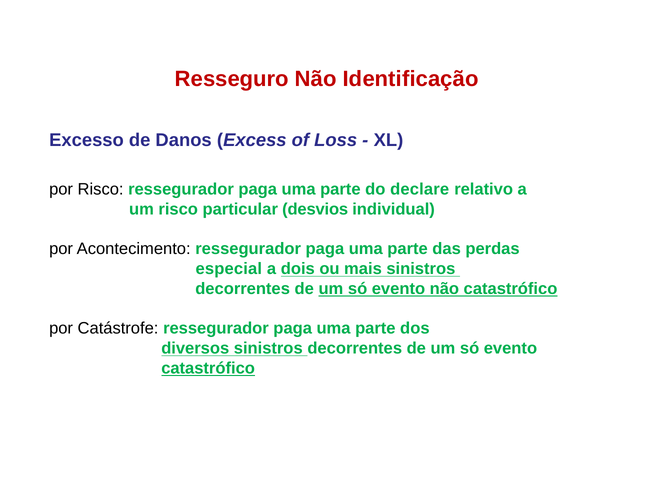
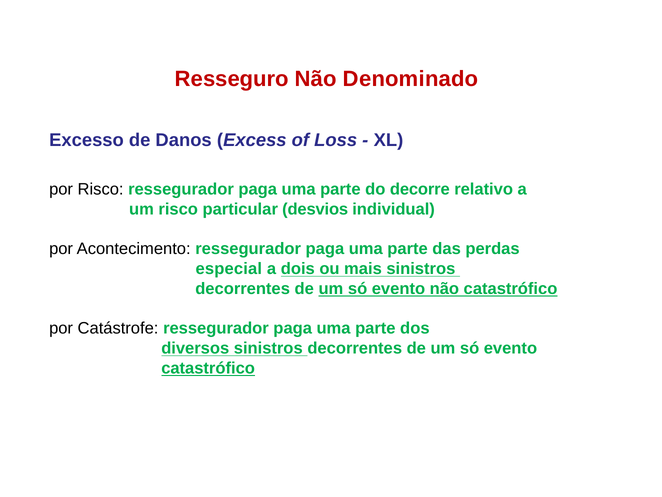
Identificação: Identificação -> Denominado
declare: declare -> decorre
